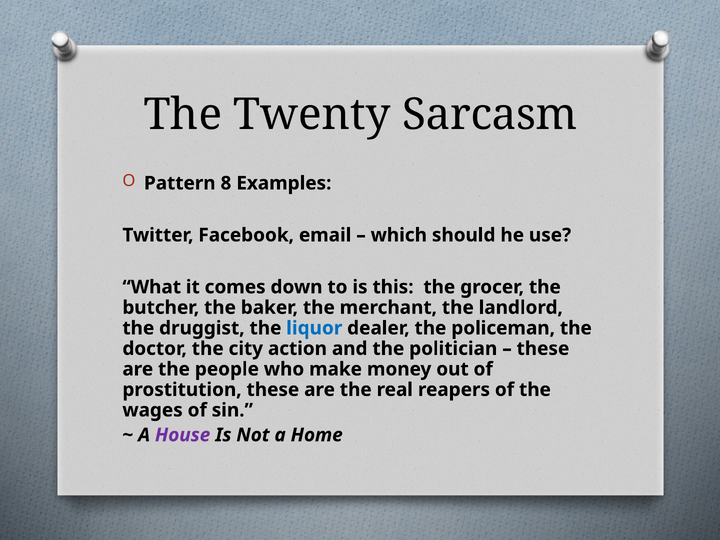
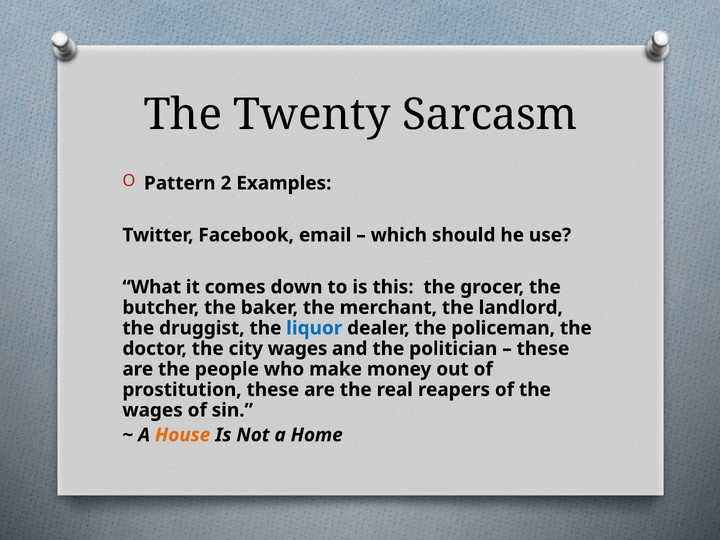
8: 8 -> 2
city action: action -> wages
House colour: purple -> orange
